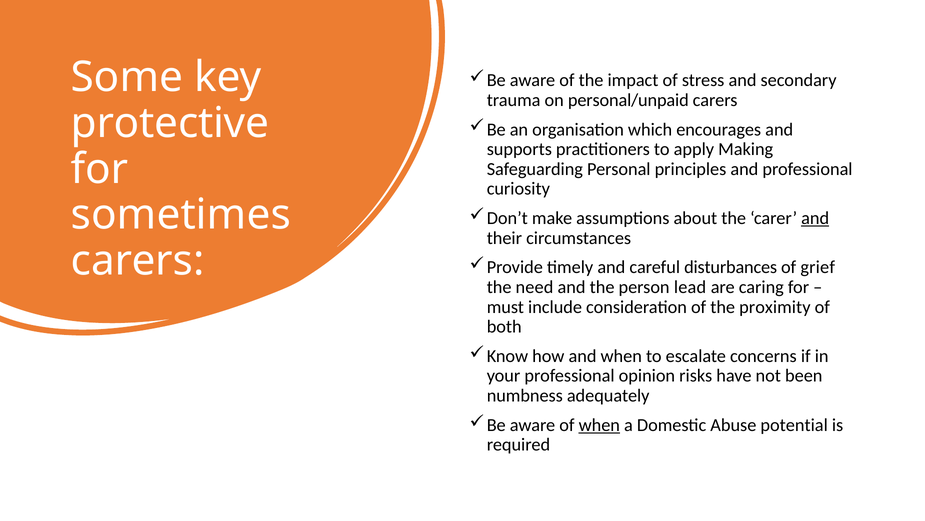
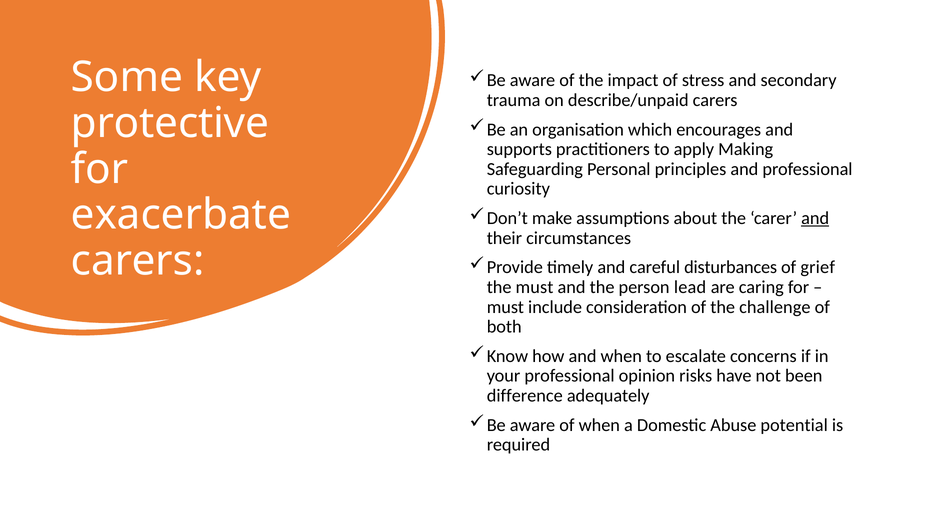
personal/unpaid: personal/unpaid -> describe/unpaid
sometimes: sometimes -> exacerbate
the need: need -> must
proximity: proximity -> challenge
numbness: numbness -> difference
when at (599, 425) underline: present -> none
